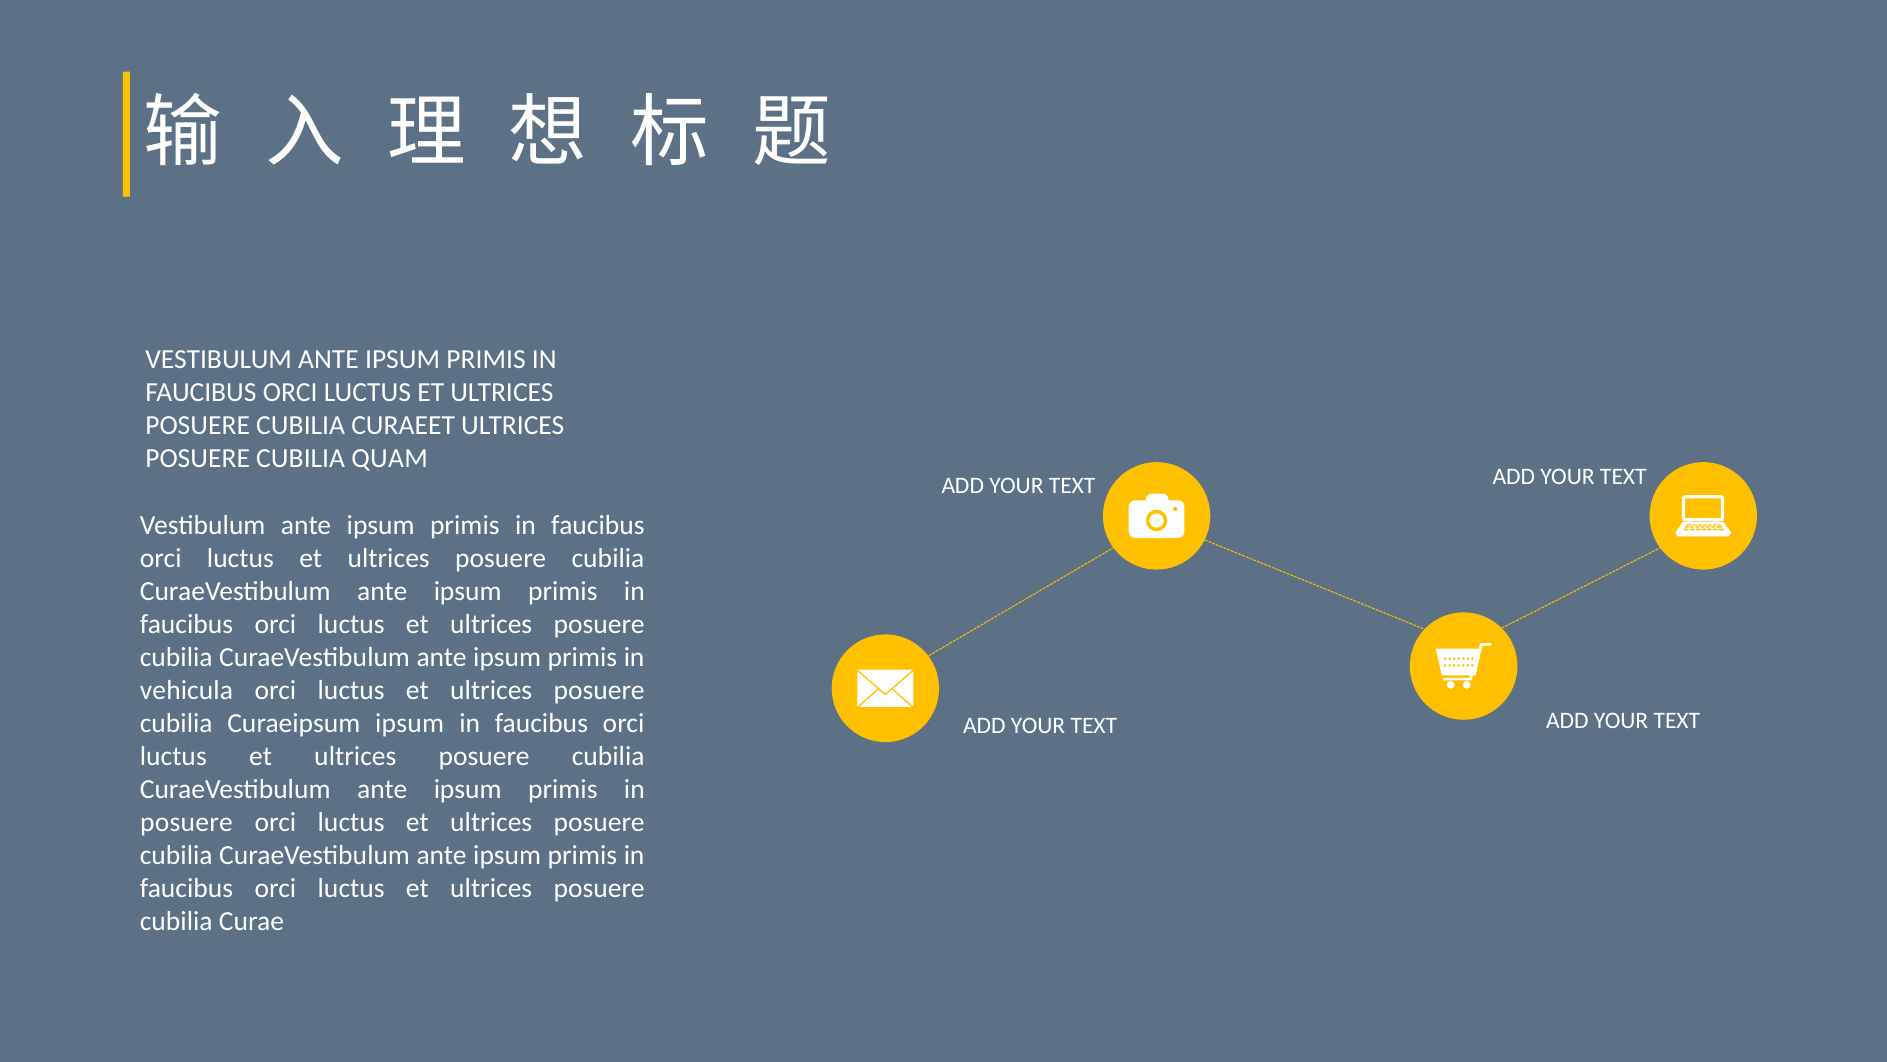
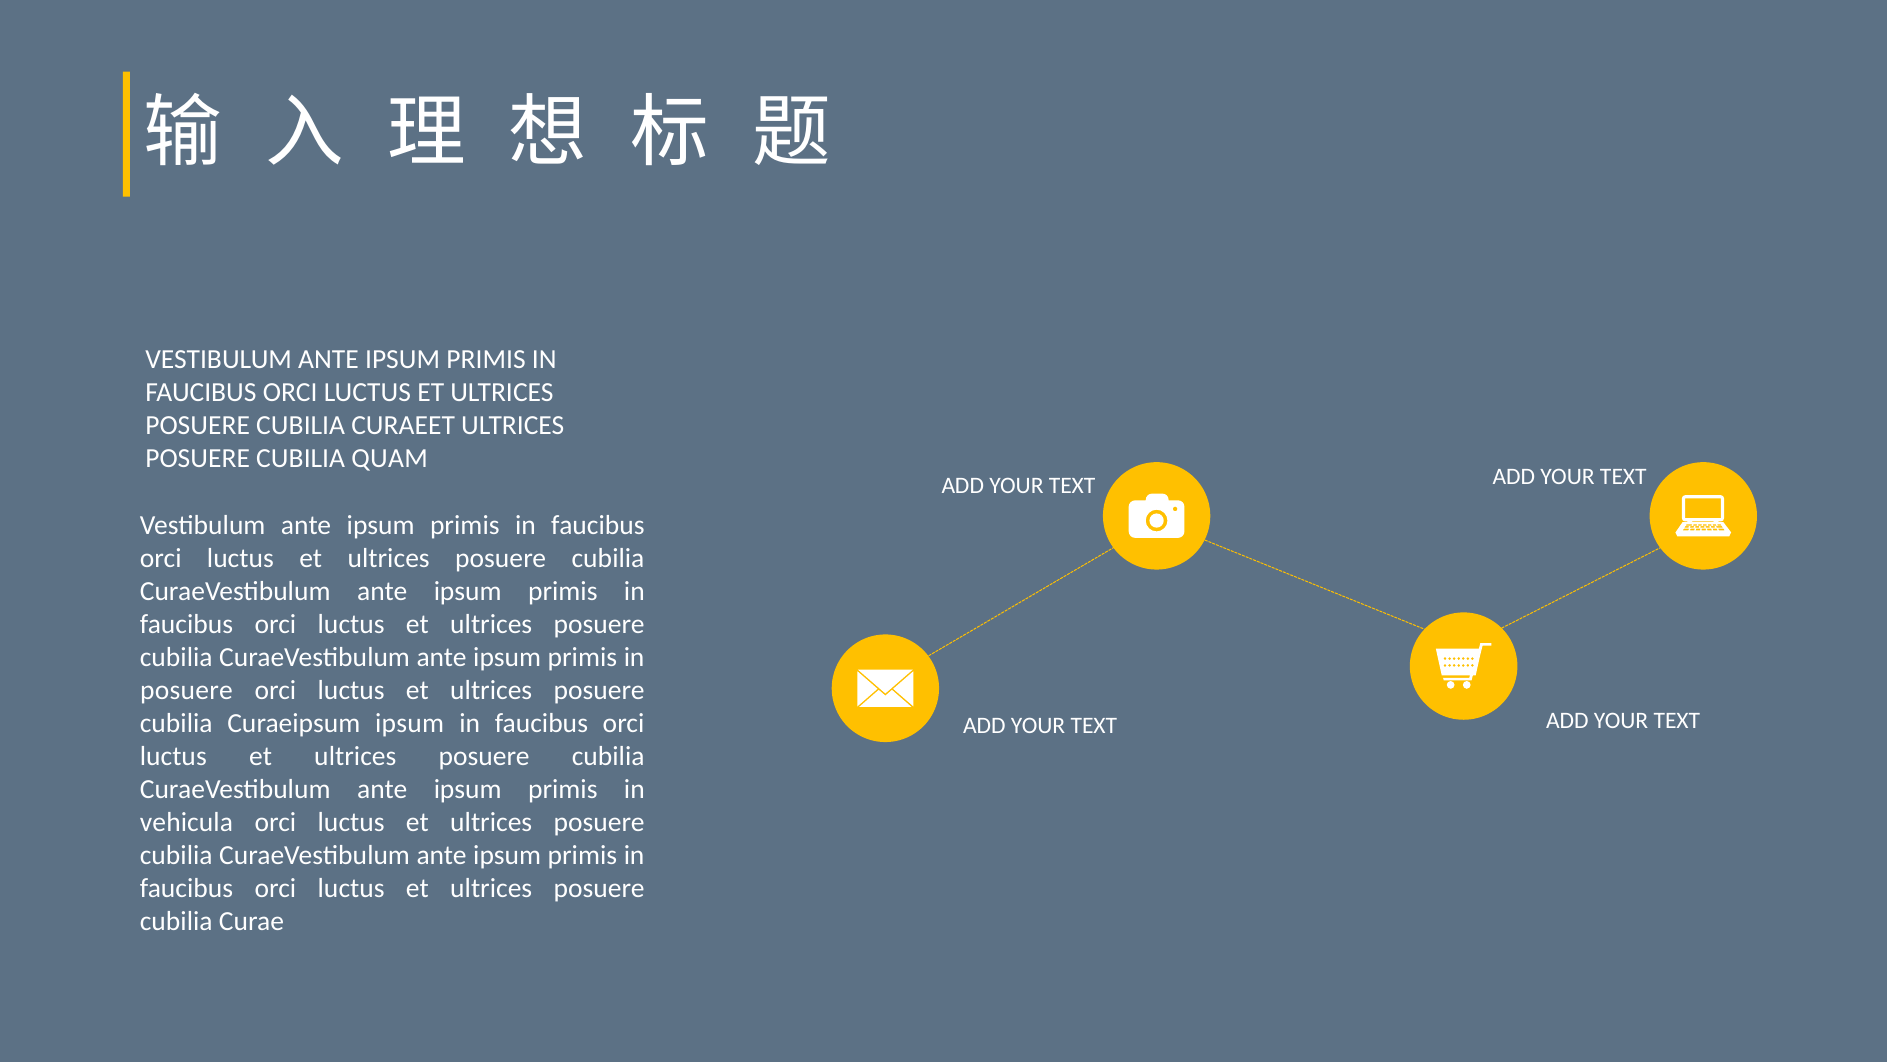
vehicula at (187, 690): vehicula -> posuere
posuere at (186, 822): posuere -> vehicula
